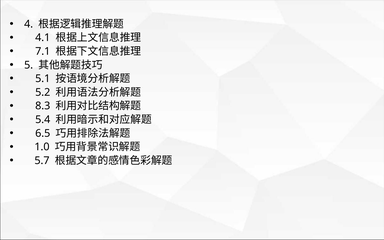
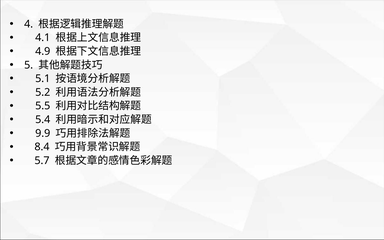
7.1: 7.1 -> 4.9
8.3: 8.3 -> 5.5
6.5: 6.5 -> 9.9
1.0: 1.0 -> 8.4
